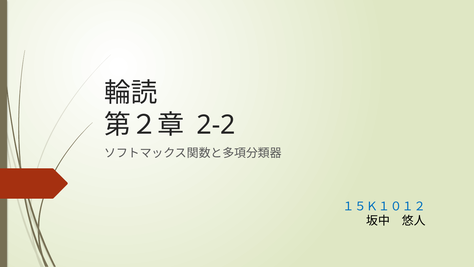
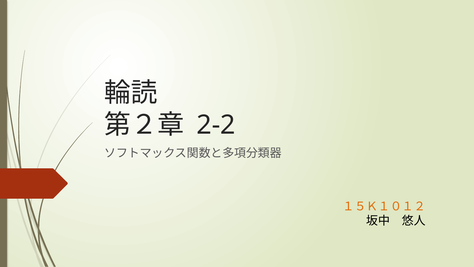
１５Ｋ１０１２ colour: blue -> orange
